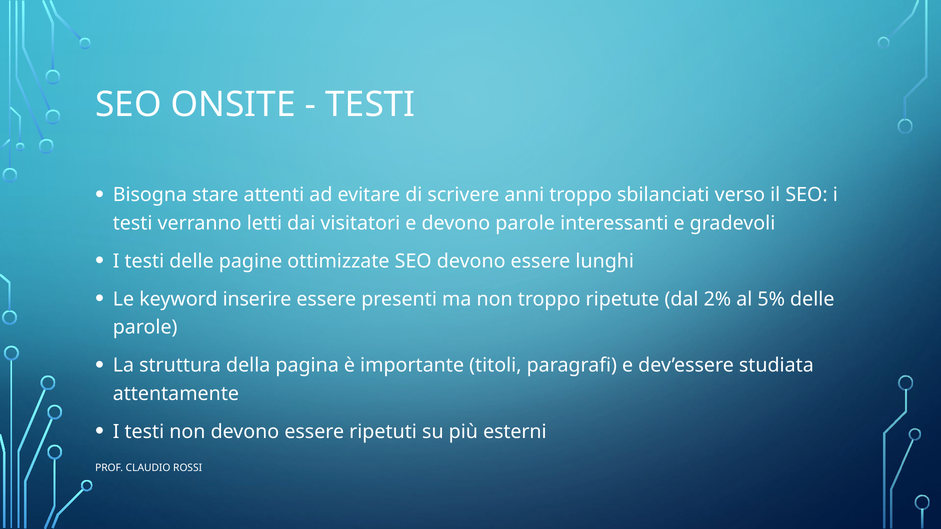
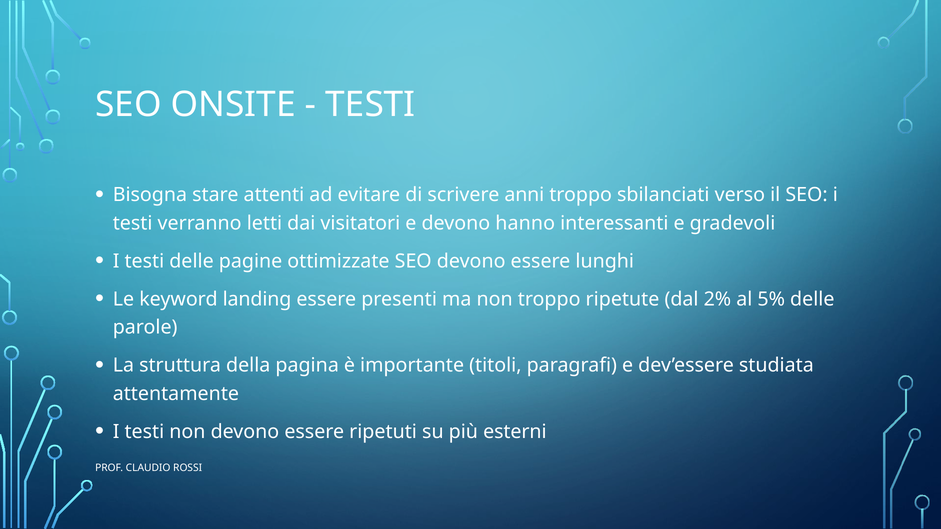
devono parole: parole -> hanno
inserire: inserire -> landing
